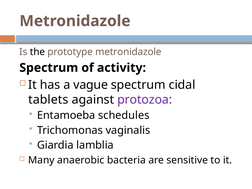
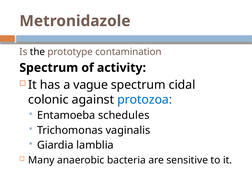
prototype metronidazole: metronidazole -> contamination
tablets: tablets -> colonic
protozoa colour: purple -> blue
